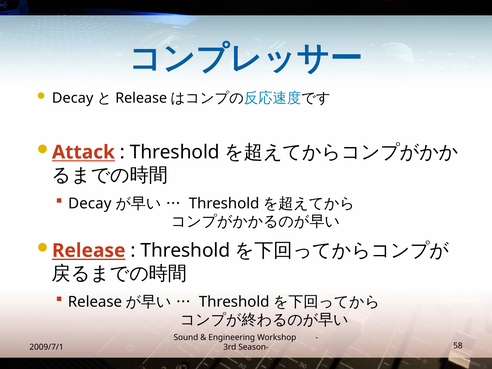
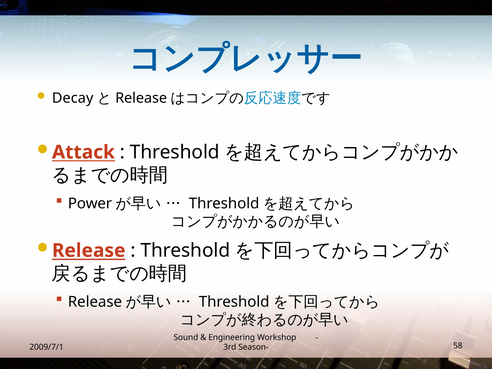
Decay at (90, 204): Decay -> Power
